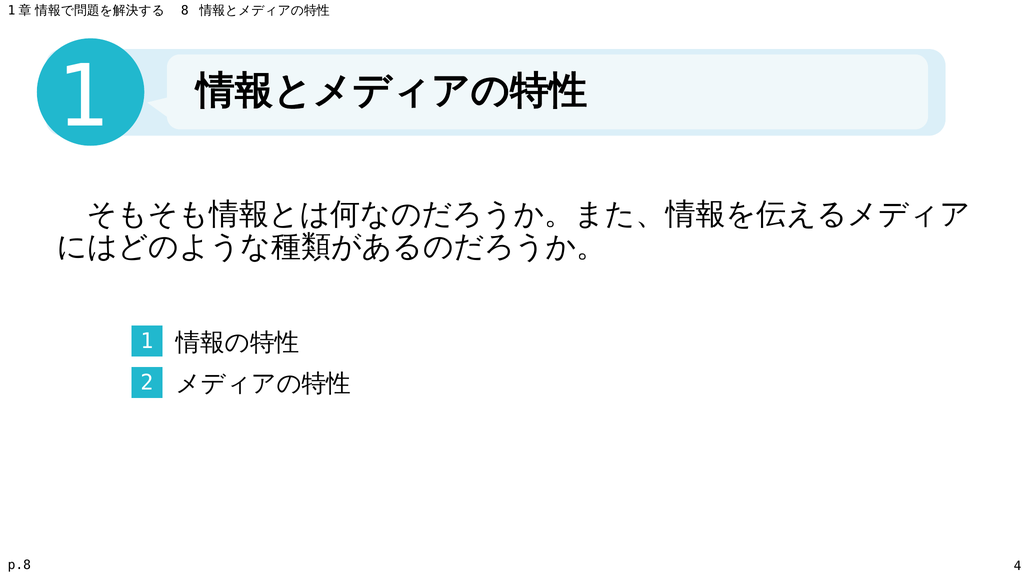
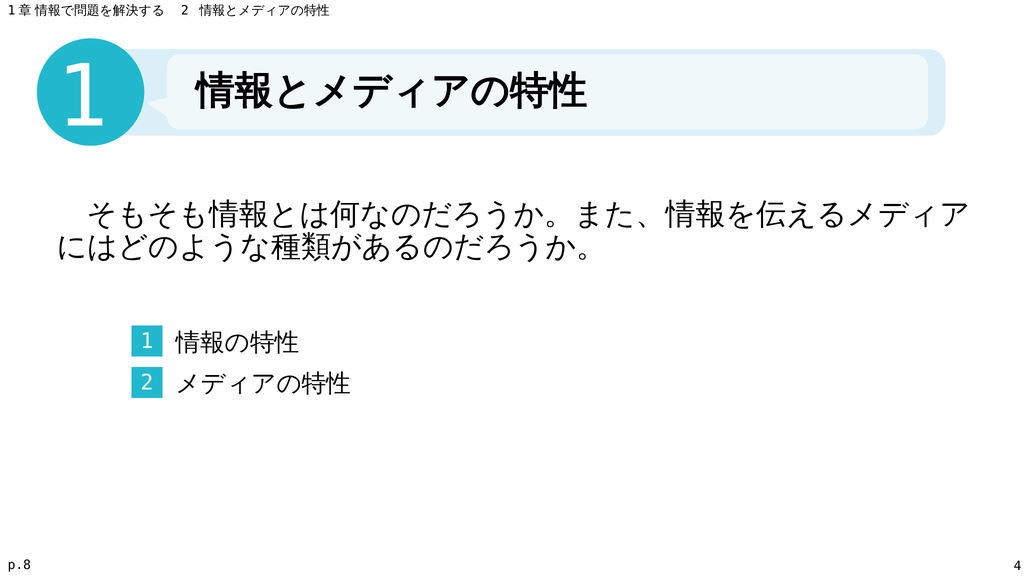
8 at (185, 11): 8 -> 2
